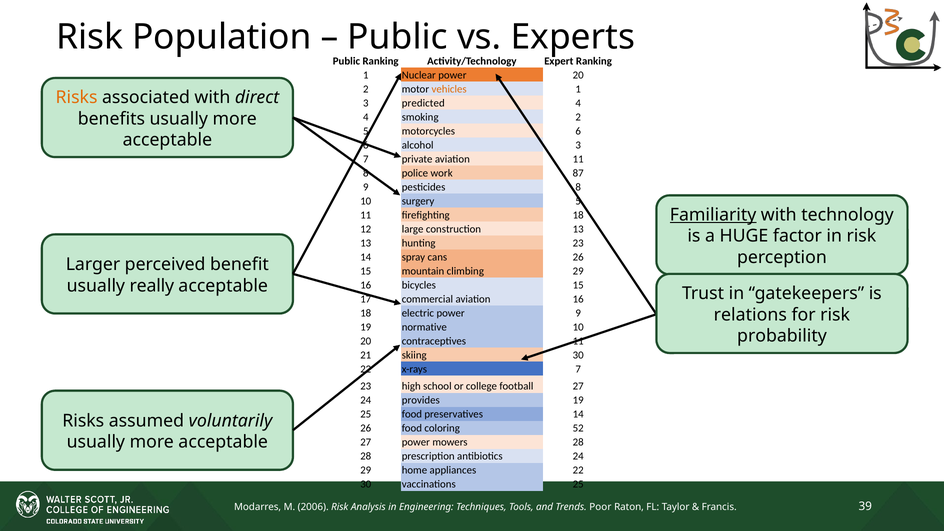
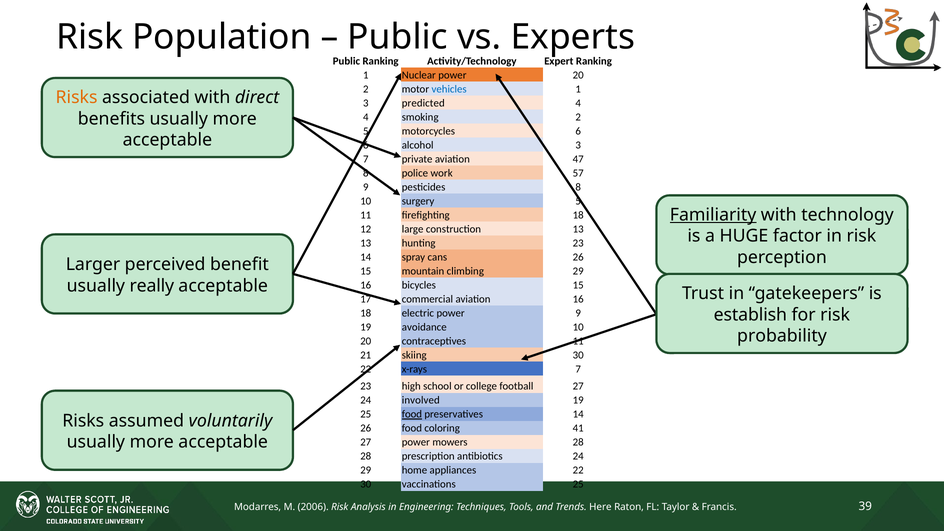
vehicles colour: orange -> blue
aviation 11: 11 -> 47
87: 87 -> 57
relations: relations -> establish
normative: normative -> avoidance
provides: provides -> involved
food at (412, 414) underline: none -> present
52: 52 -> 41
Poor: Poor -> Here
